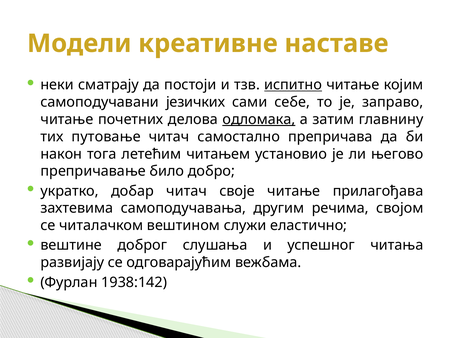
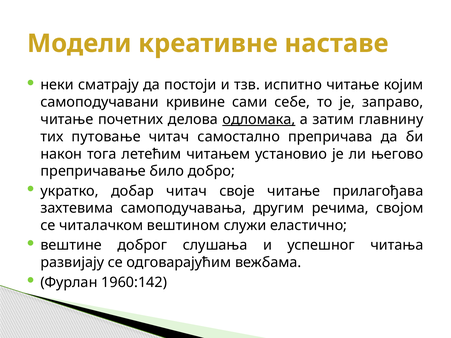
испитно underline: present -> none
језичких: језичких -> кривине
1938:142: 1938:142 -> 1960:142
